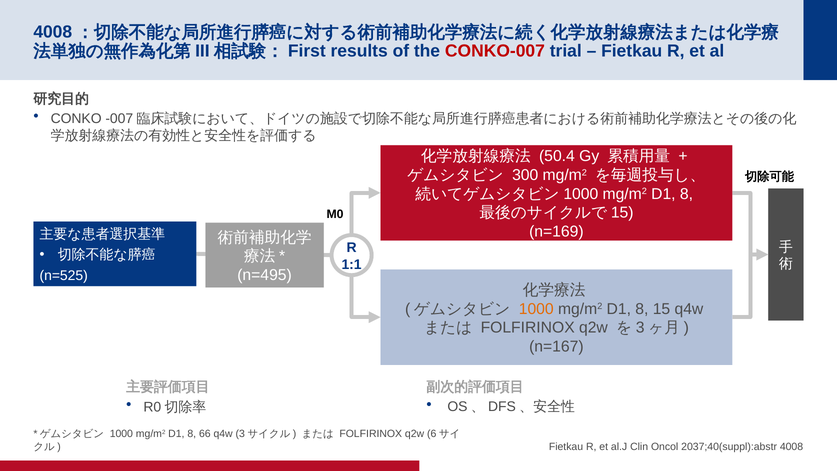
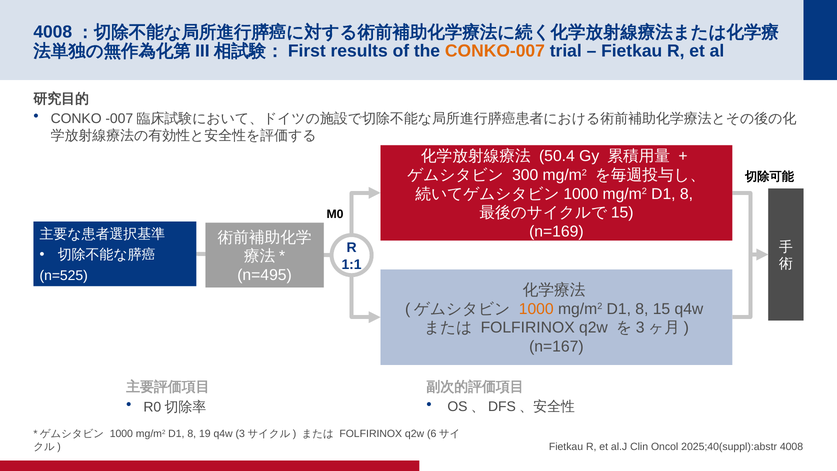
CONKO-007 colour: red -> orange
66: 66 -> 19
2037;40(suppl):abstr: 2037;40(suppl):abstr -> 2025;40(suppl):abstr
